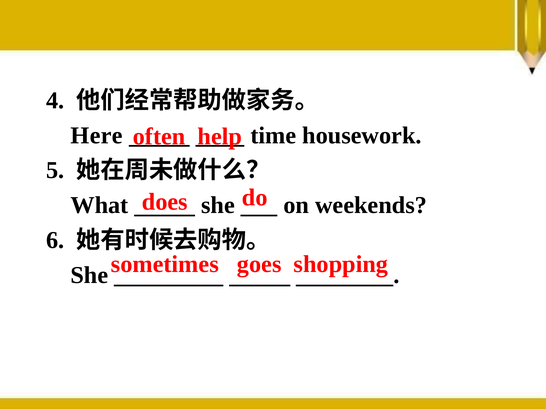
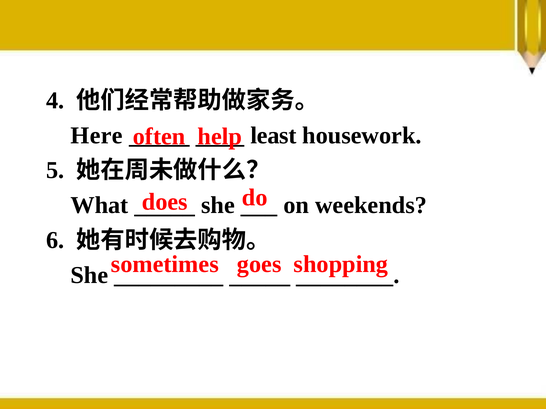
time: time -> least
